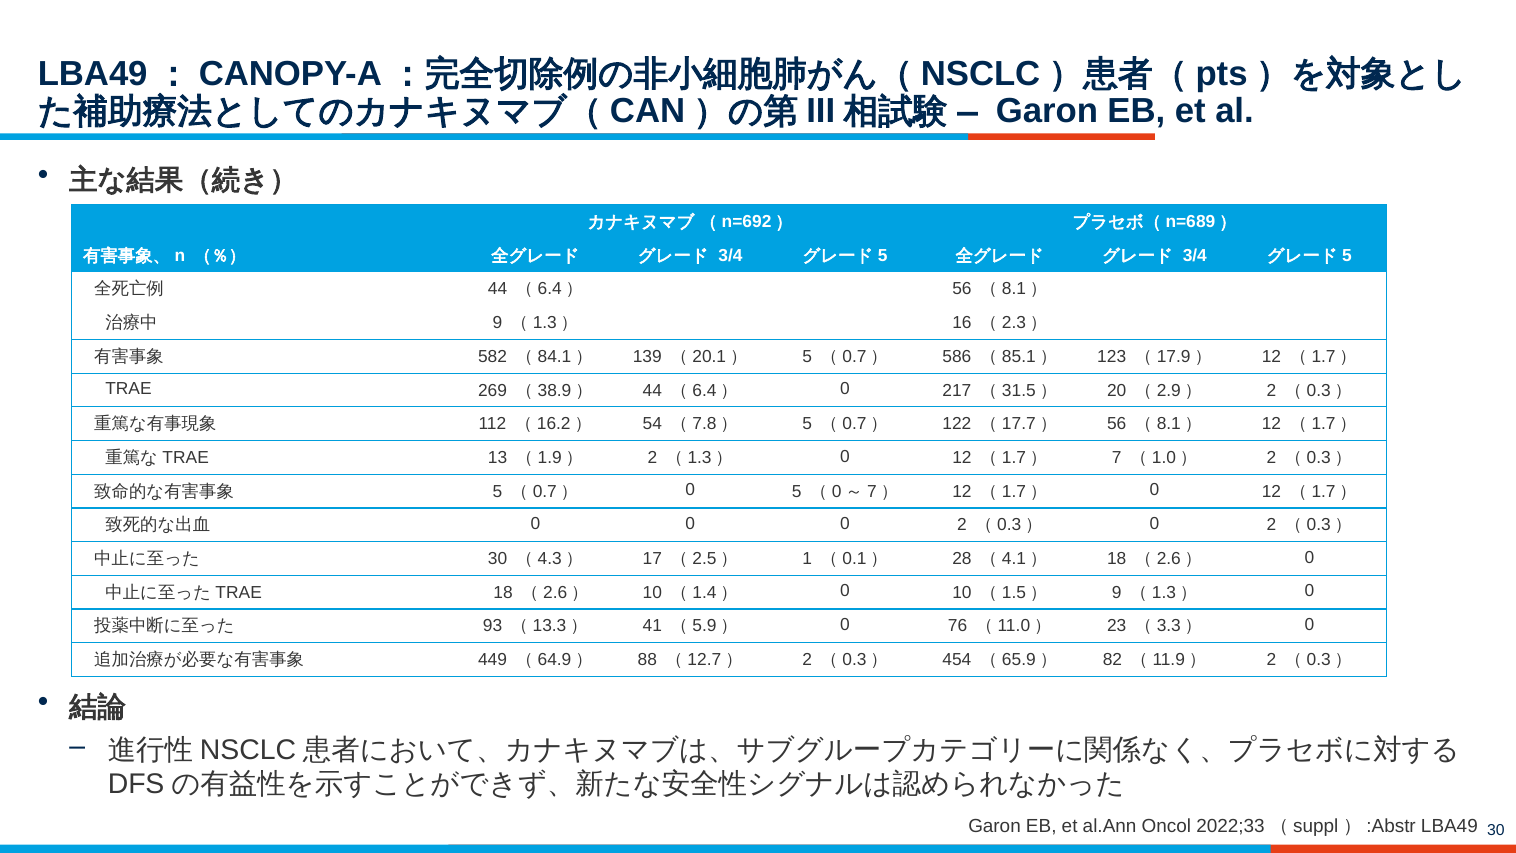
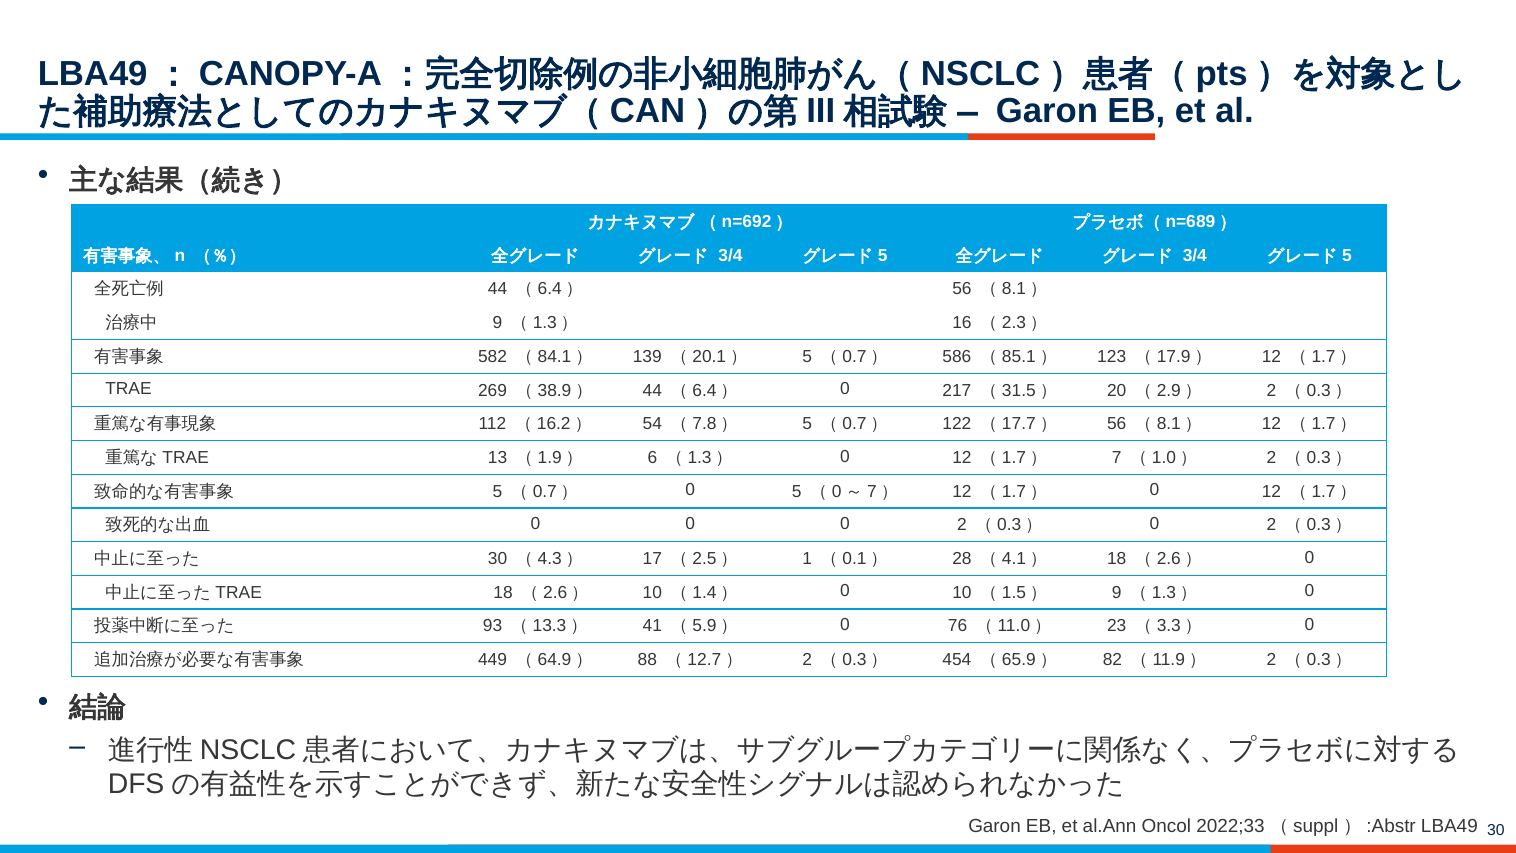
2 at (652, 457): 2 -> 6
